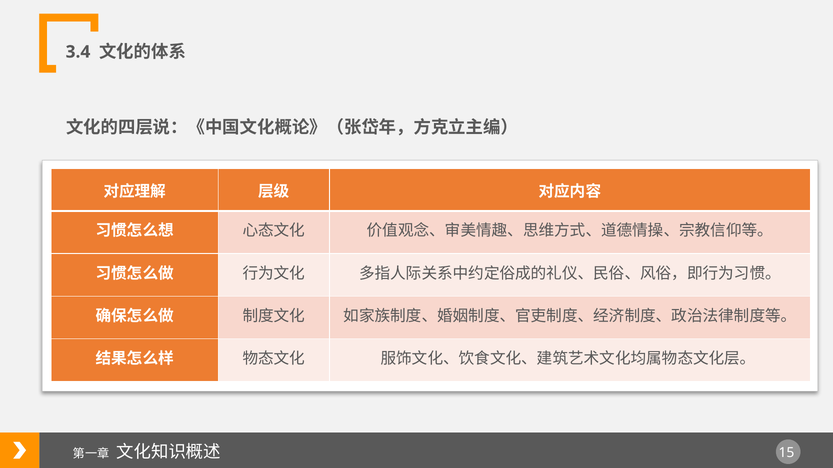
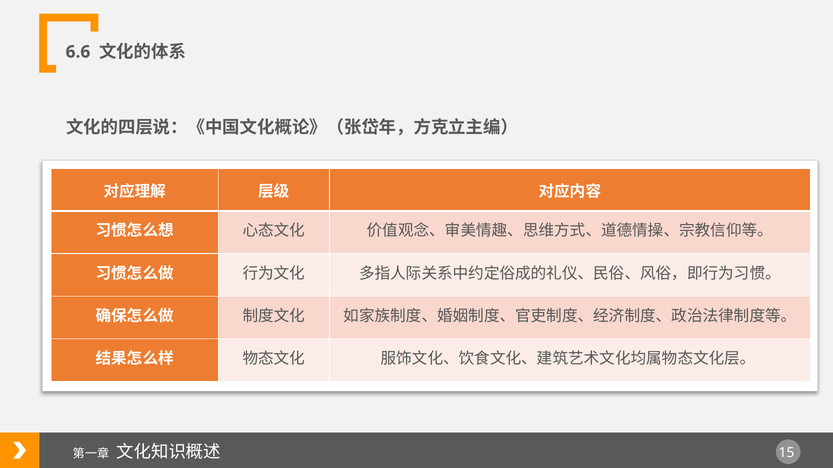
3.4: 3.4 -> 6.6
